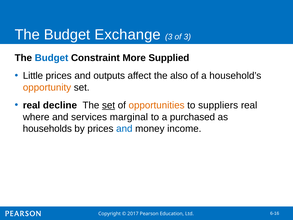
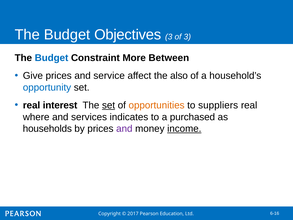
Exchange: Exchange -> Objectives
Supplied: Supplied -> Between
Little: Little -> Give
outputs: outputs -> service
opportunity colour: orange -> blue
decline: decline -> interest
marginal: marginal -> indicates
and at (124, 129) colour: blue -> purple
income underline: none -> present
